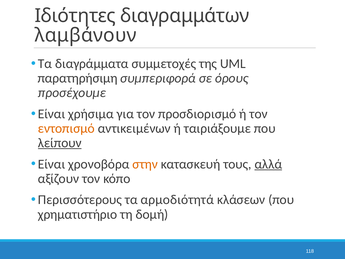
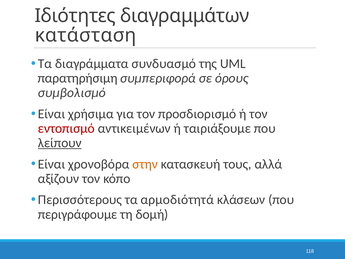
λαμβάνουν: λαμβάνουν -> κατάσταση
συμμετοχές: συμμετοχές -> συνδυασμό
προσέχουμε: προσέχουμε -> συμβολισμό
εντοπισμό colour: orange -> red
αλλά underline: present -> none
χρηματιστήριο: χρηματιστήριο -> περιγράφουμε
